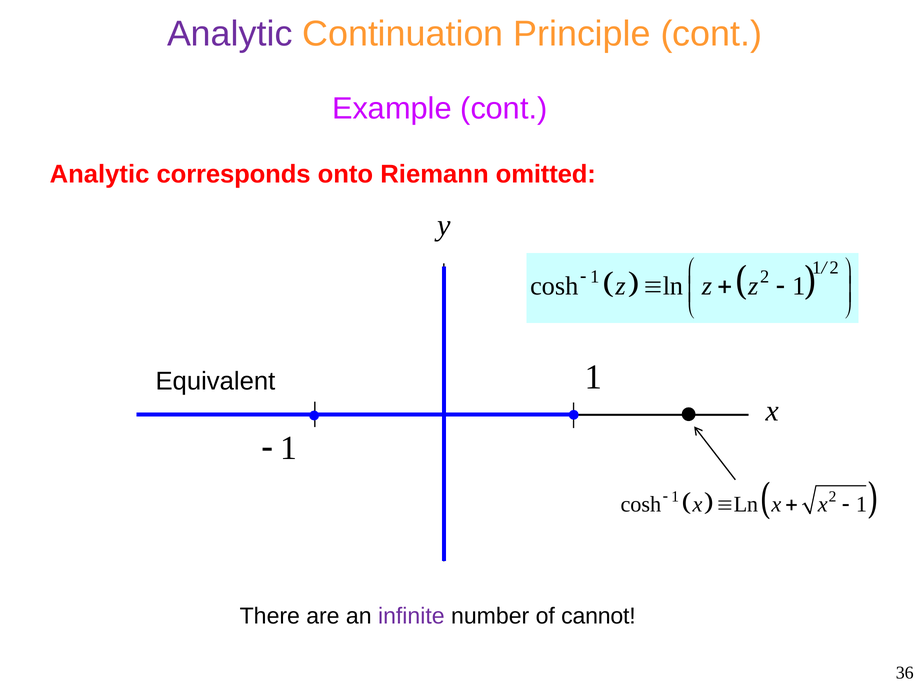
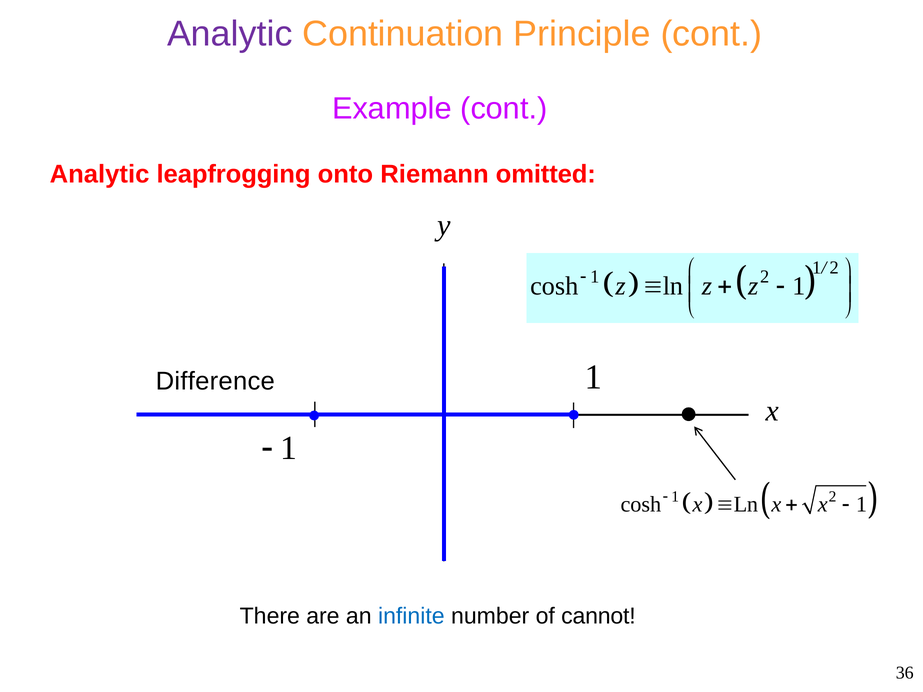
corresponds: corresponds -> leapfrogging
Equivalent: Equivalent -> Difference
infinite colour: purple -> blue
